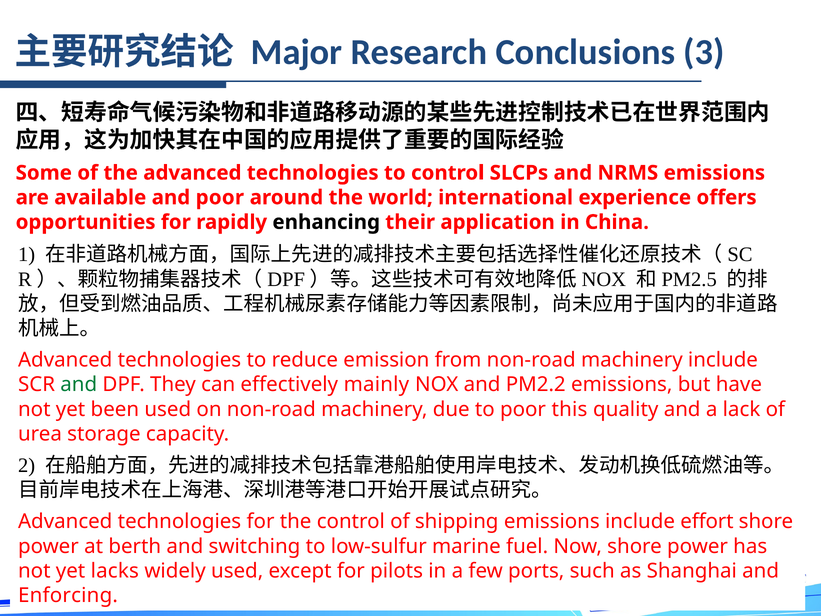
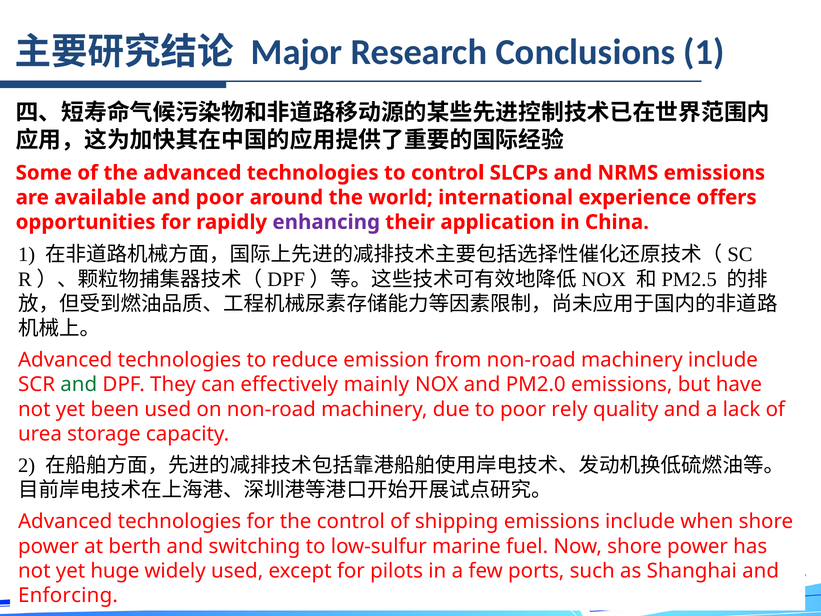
Conclusions 3: 3 -> 1
enhancing colour: black -> purple
PM2.2: PM2.2 -> PM2.0
this: this -> rely
effort: effort -> when
lacks: lacks -> huge
